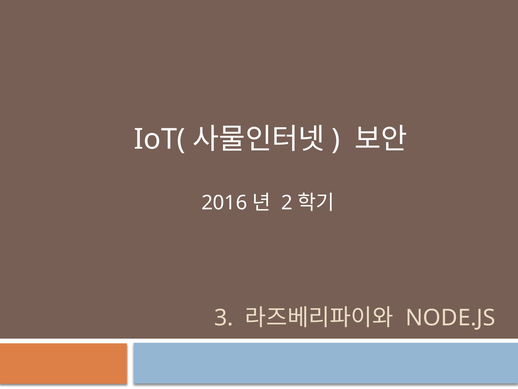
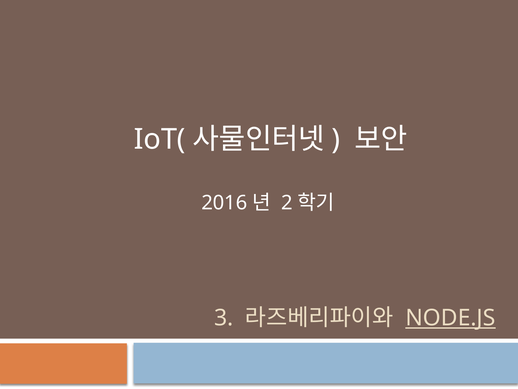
NODE.JS underline: none -> present
